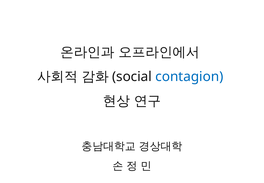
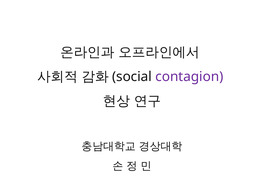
contagion colour: blue -> purple
